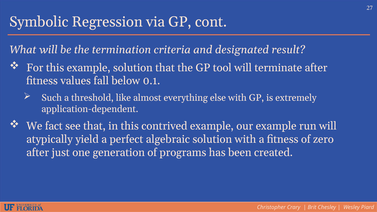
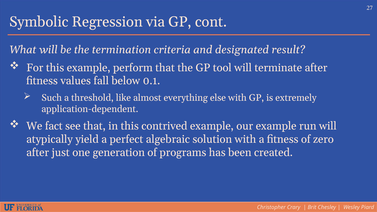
example solution: solution -> perform
